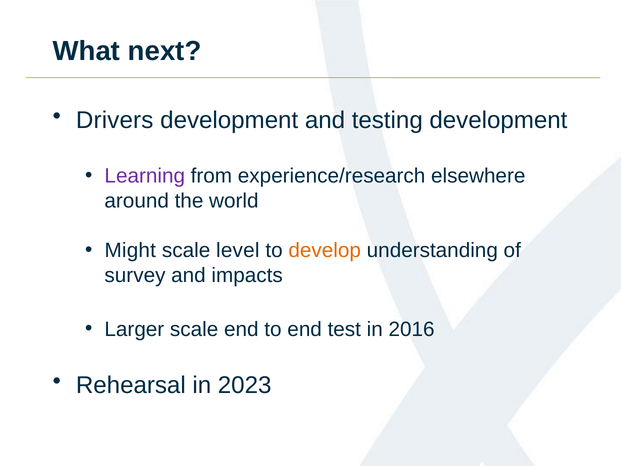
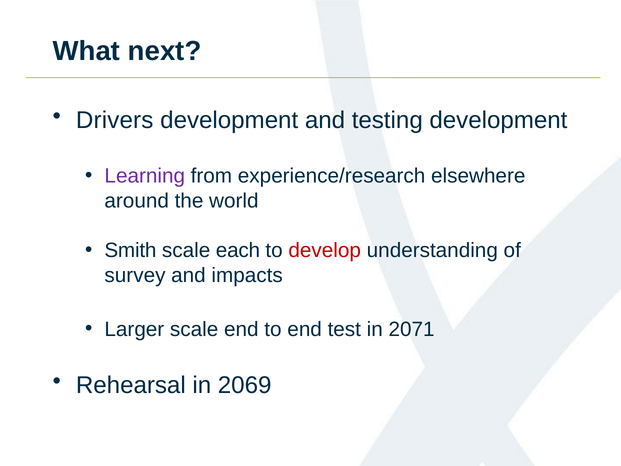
Might: Might -> Smith
level: level -> each
develop colour: orange -> red
2016: 2016 -> 2071
2023: 2023 -> 2069
